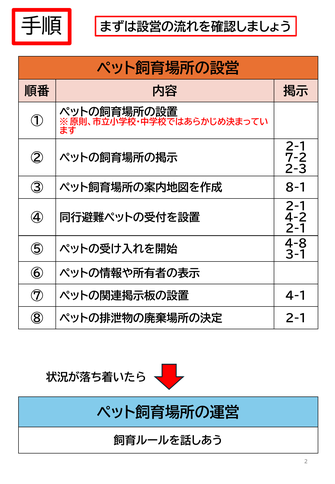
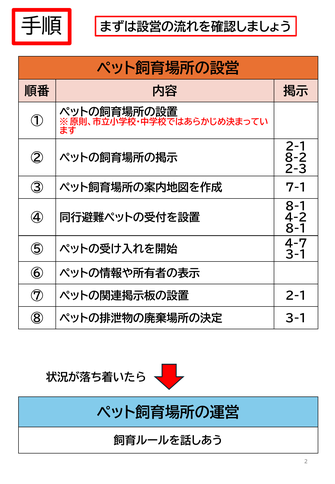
7-2: 7-2 -> 8-2
8-1: 8-1 -> 7-1
2-1 at (296, 206): 2-1 -> 8-1
2-1 at (296, 229): 2-1 -> 8-1
4-8: 4-8 -> 4-7
4-1 at (296, 296): 4-1 -> 2-1
2-1 at (296, 318): 2-1 -> 3-1
